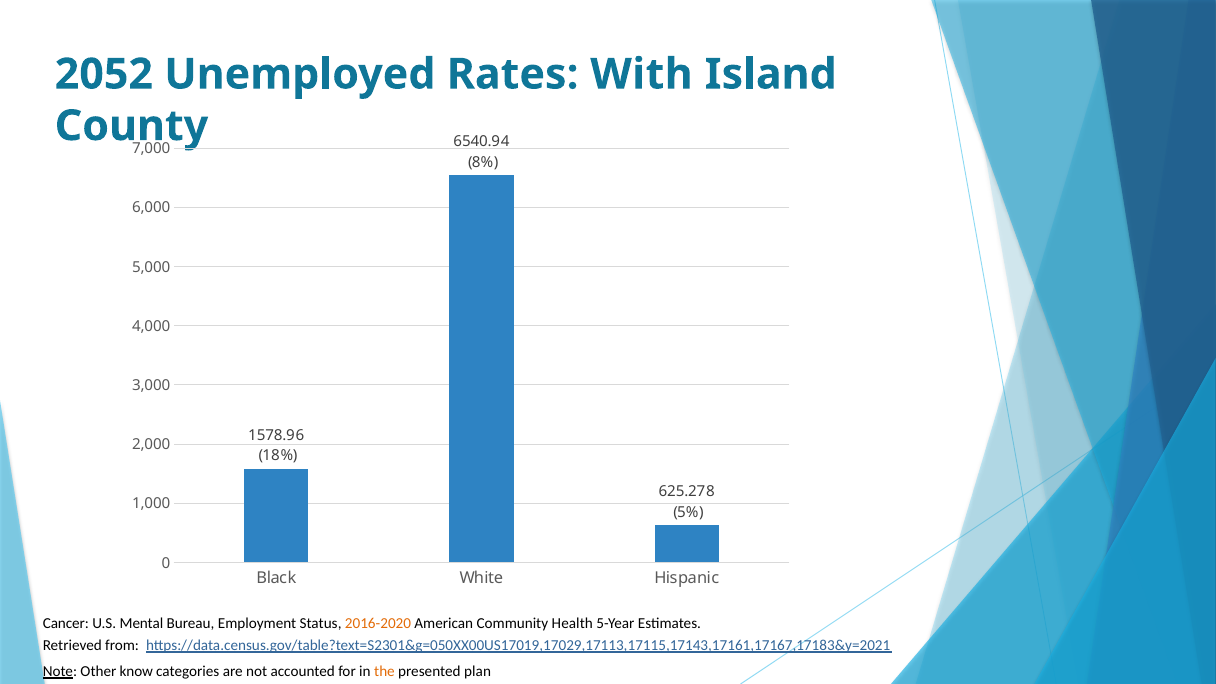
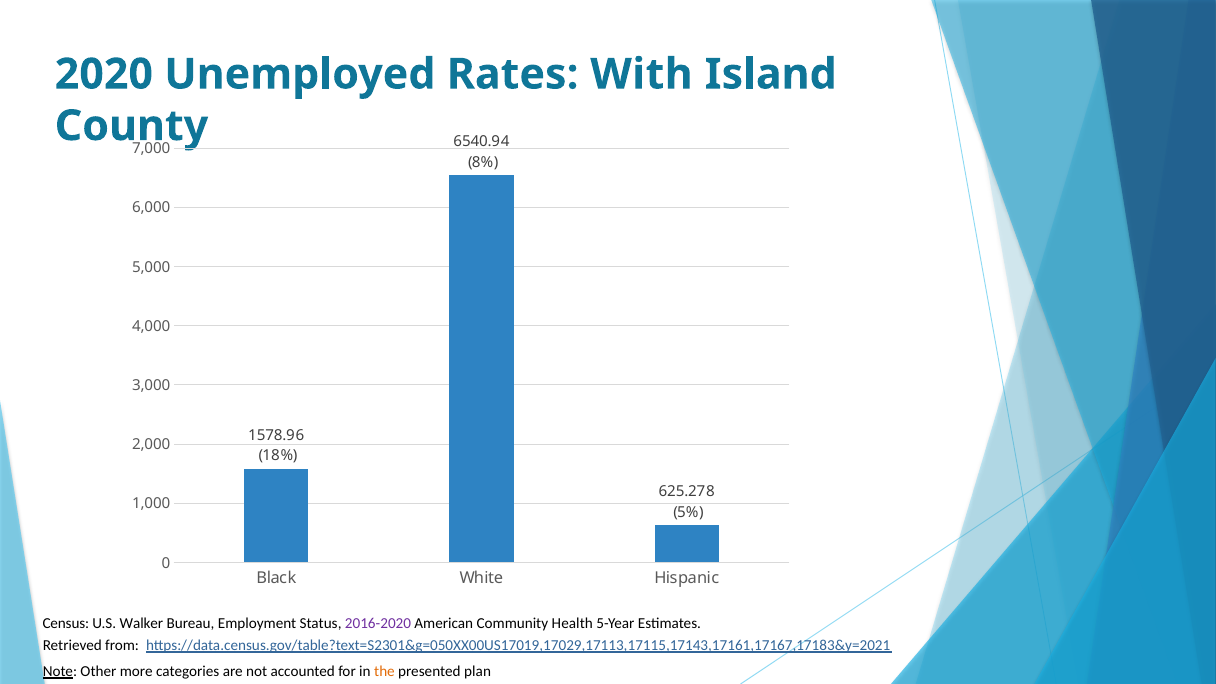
2052: 2052 -> 2020
Cancer: Cancer -> Census
Mental: Mental -> Walker
2016-2020 colour: orange -> purple
know: know -> more
